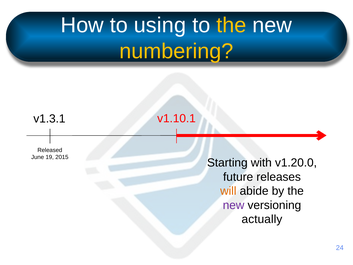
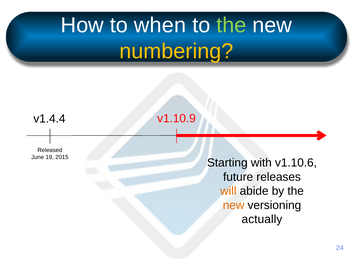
using: using -> when
the at (231, 25) colour: yellow -> light green
v1.10.1: v1.10.1 -> v1.10.9
v1.3.1: v1.3.1 -> v1.4.4
v1.20.0: v1.20.0 -> v1.10.6
new at (234, 205) colour: purple -> orange
